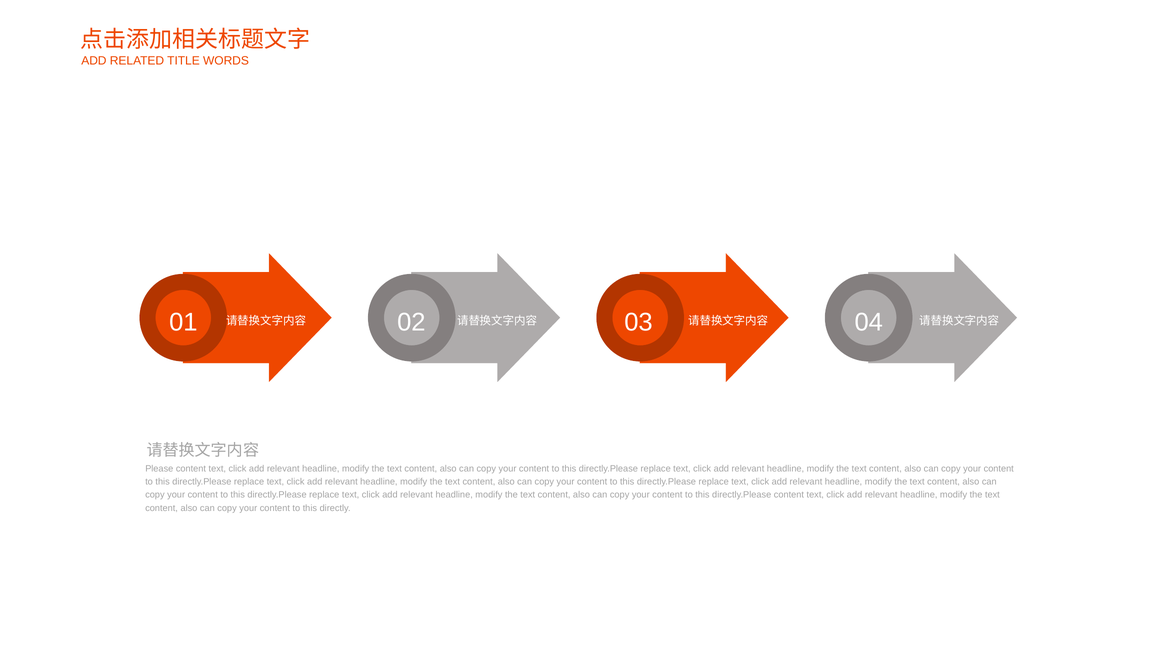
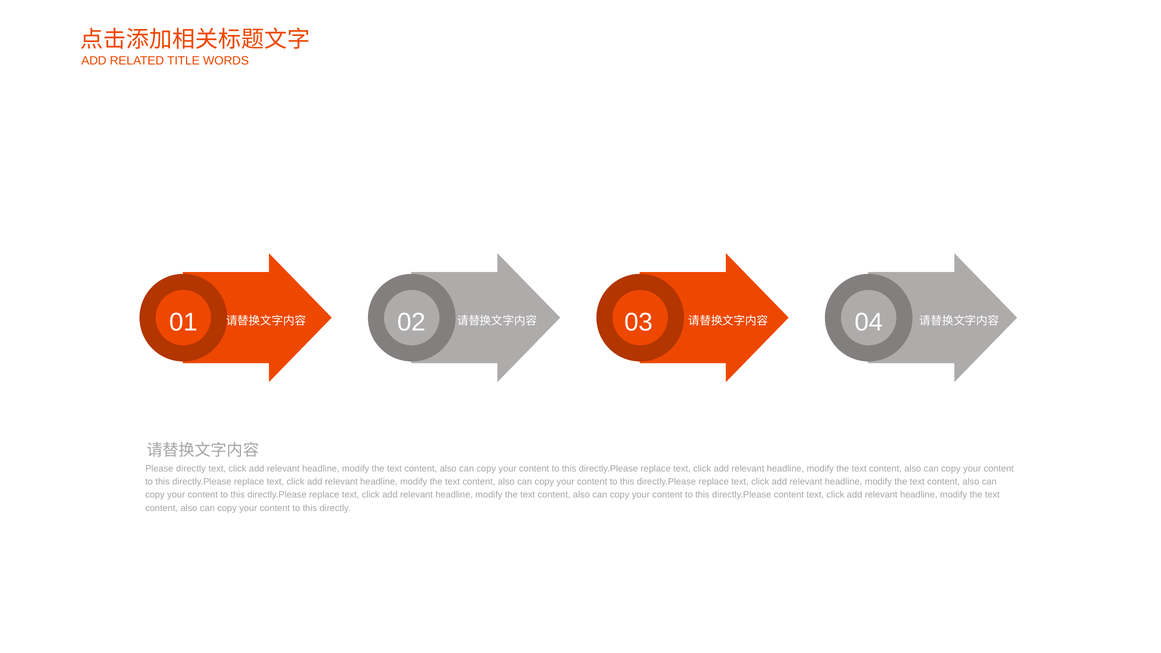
Please content: content -> directly
